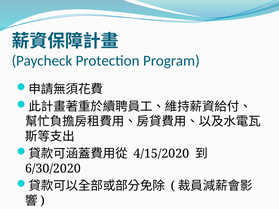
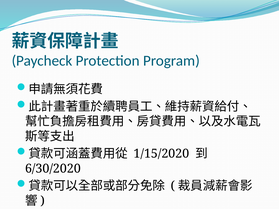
4/15/2020: 4/15/2020 -> 1/15/2020
